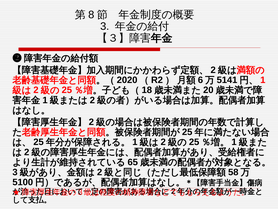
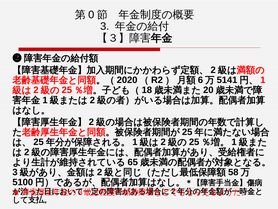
8: 8 -> 0
